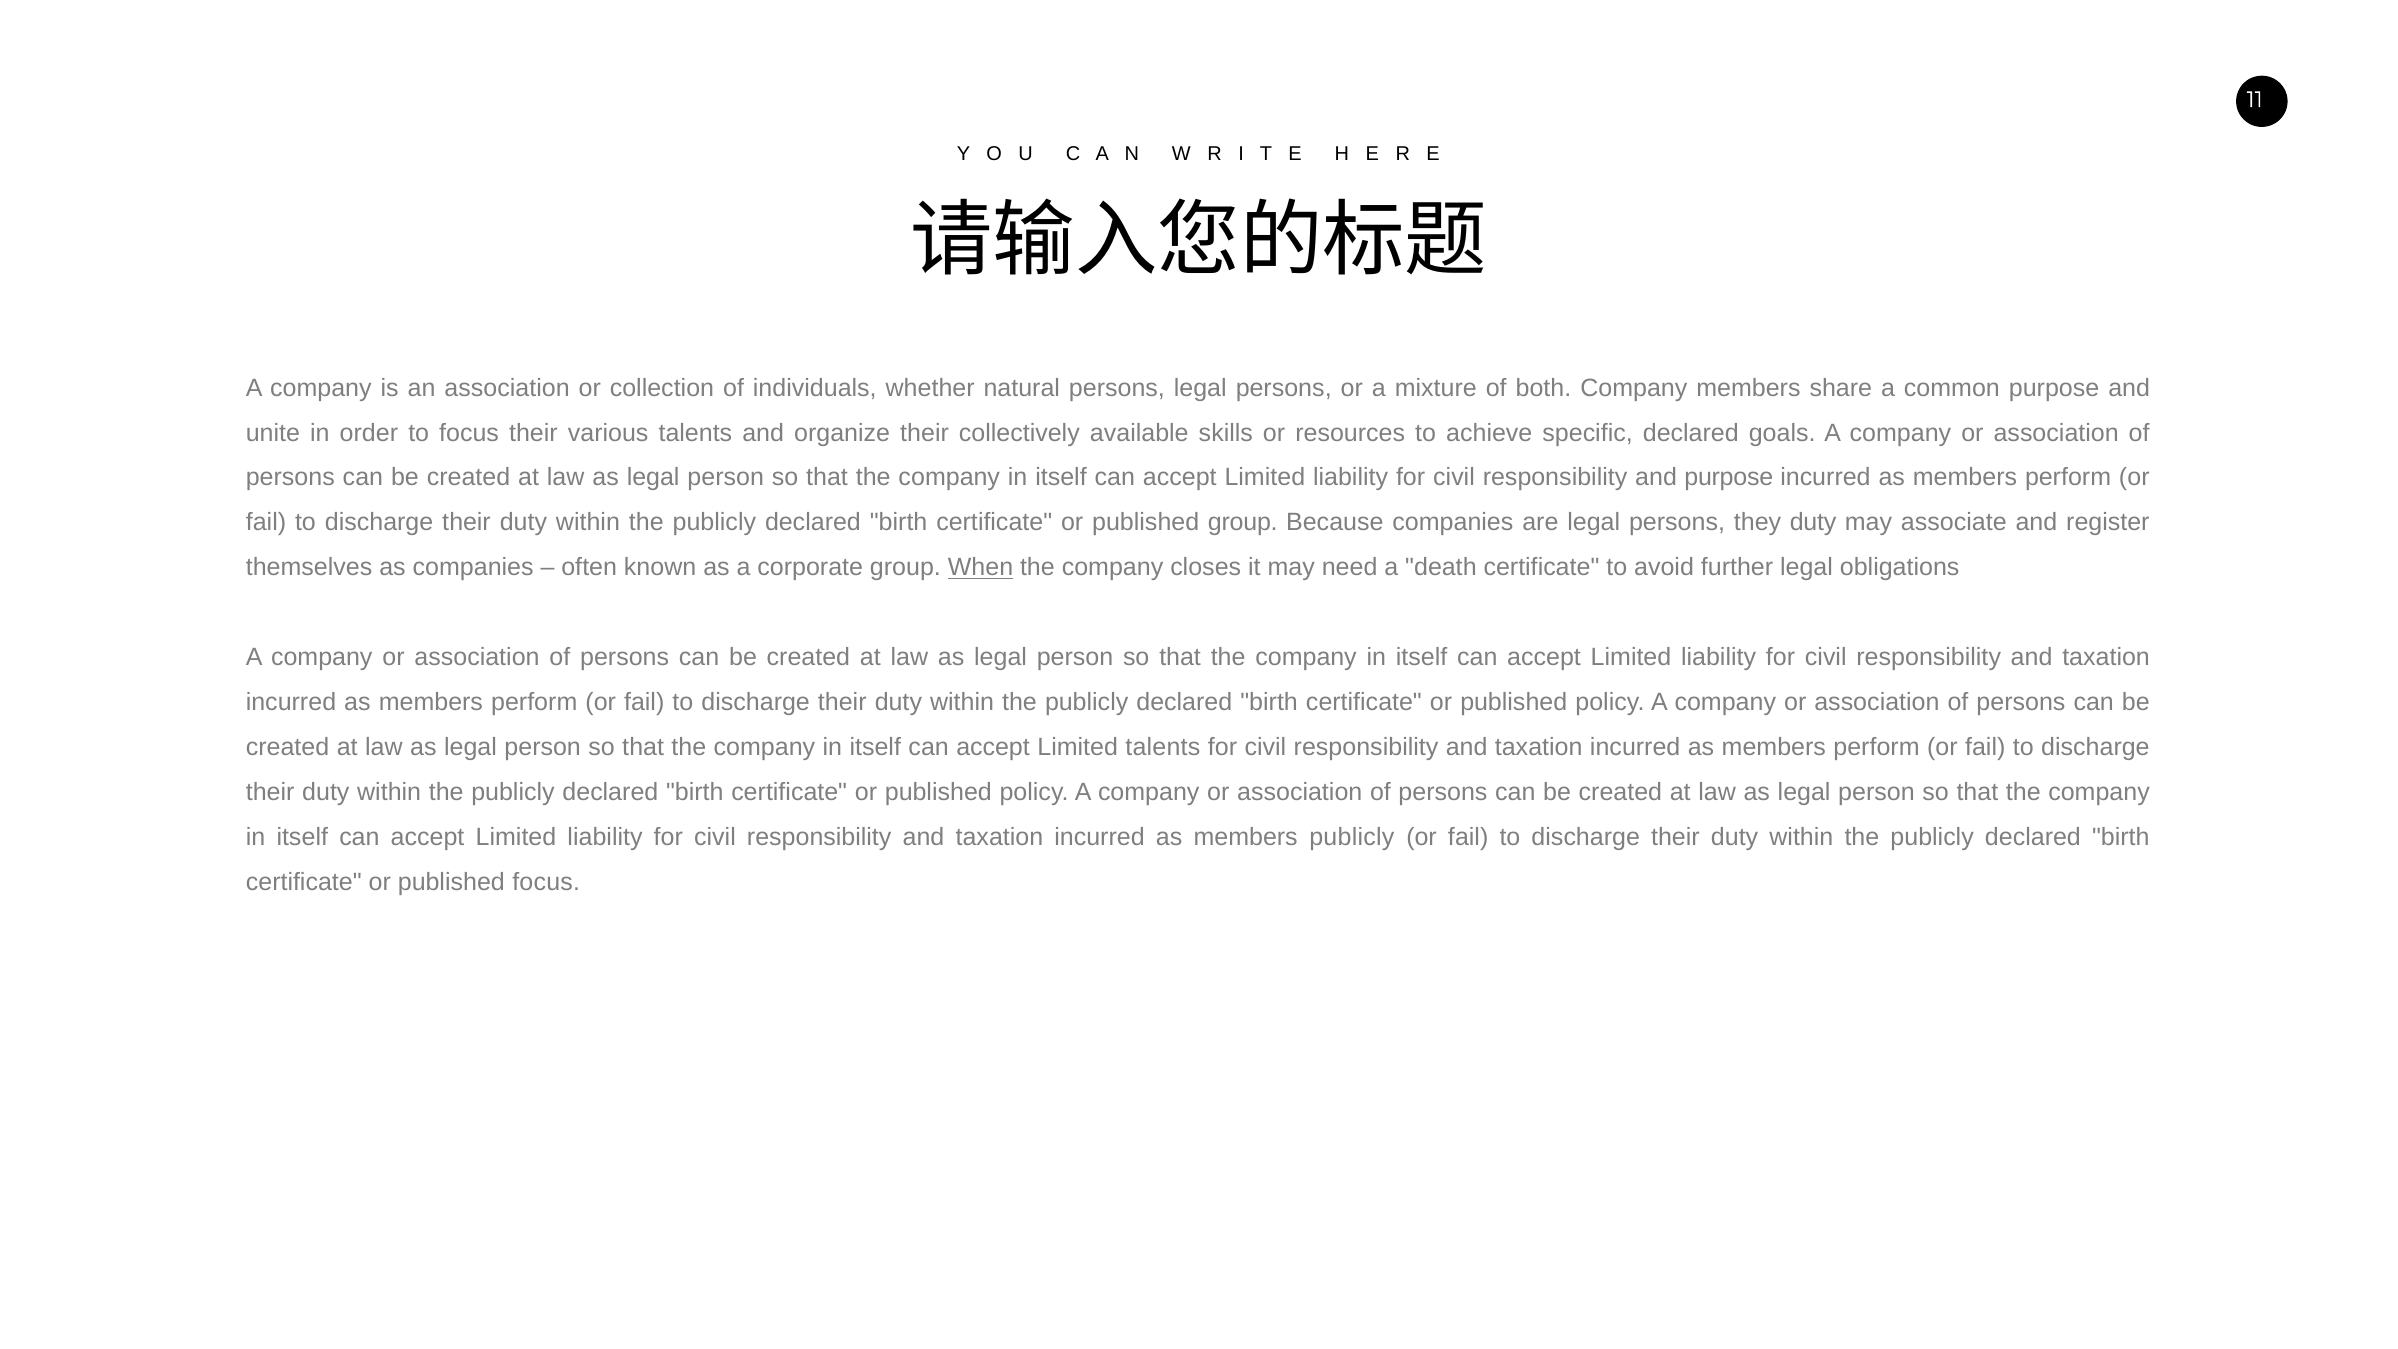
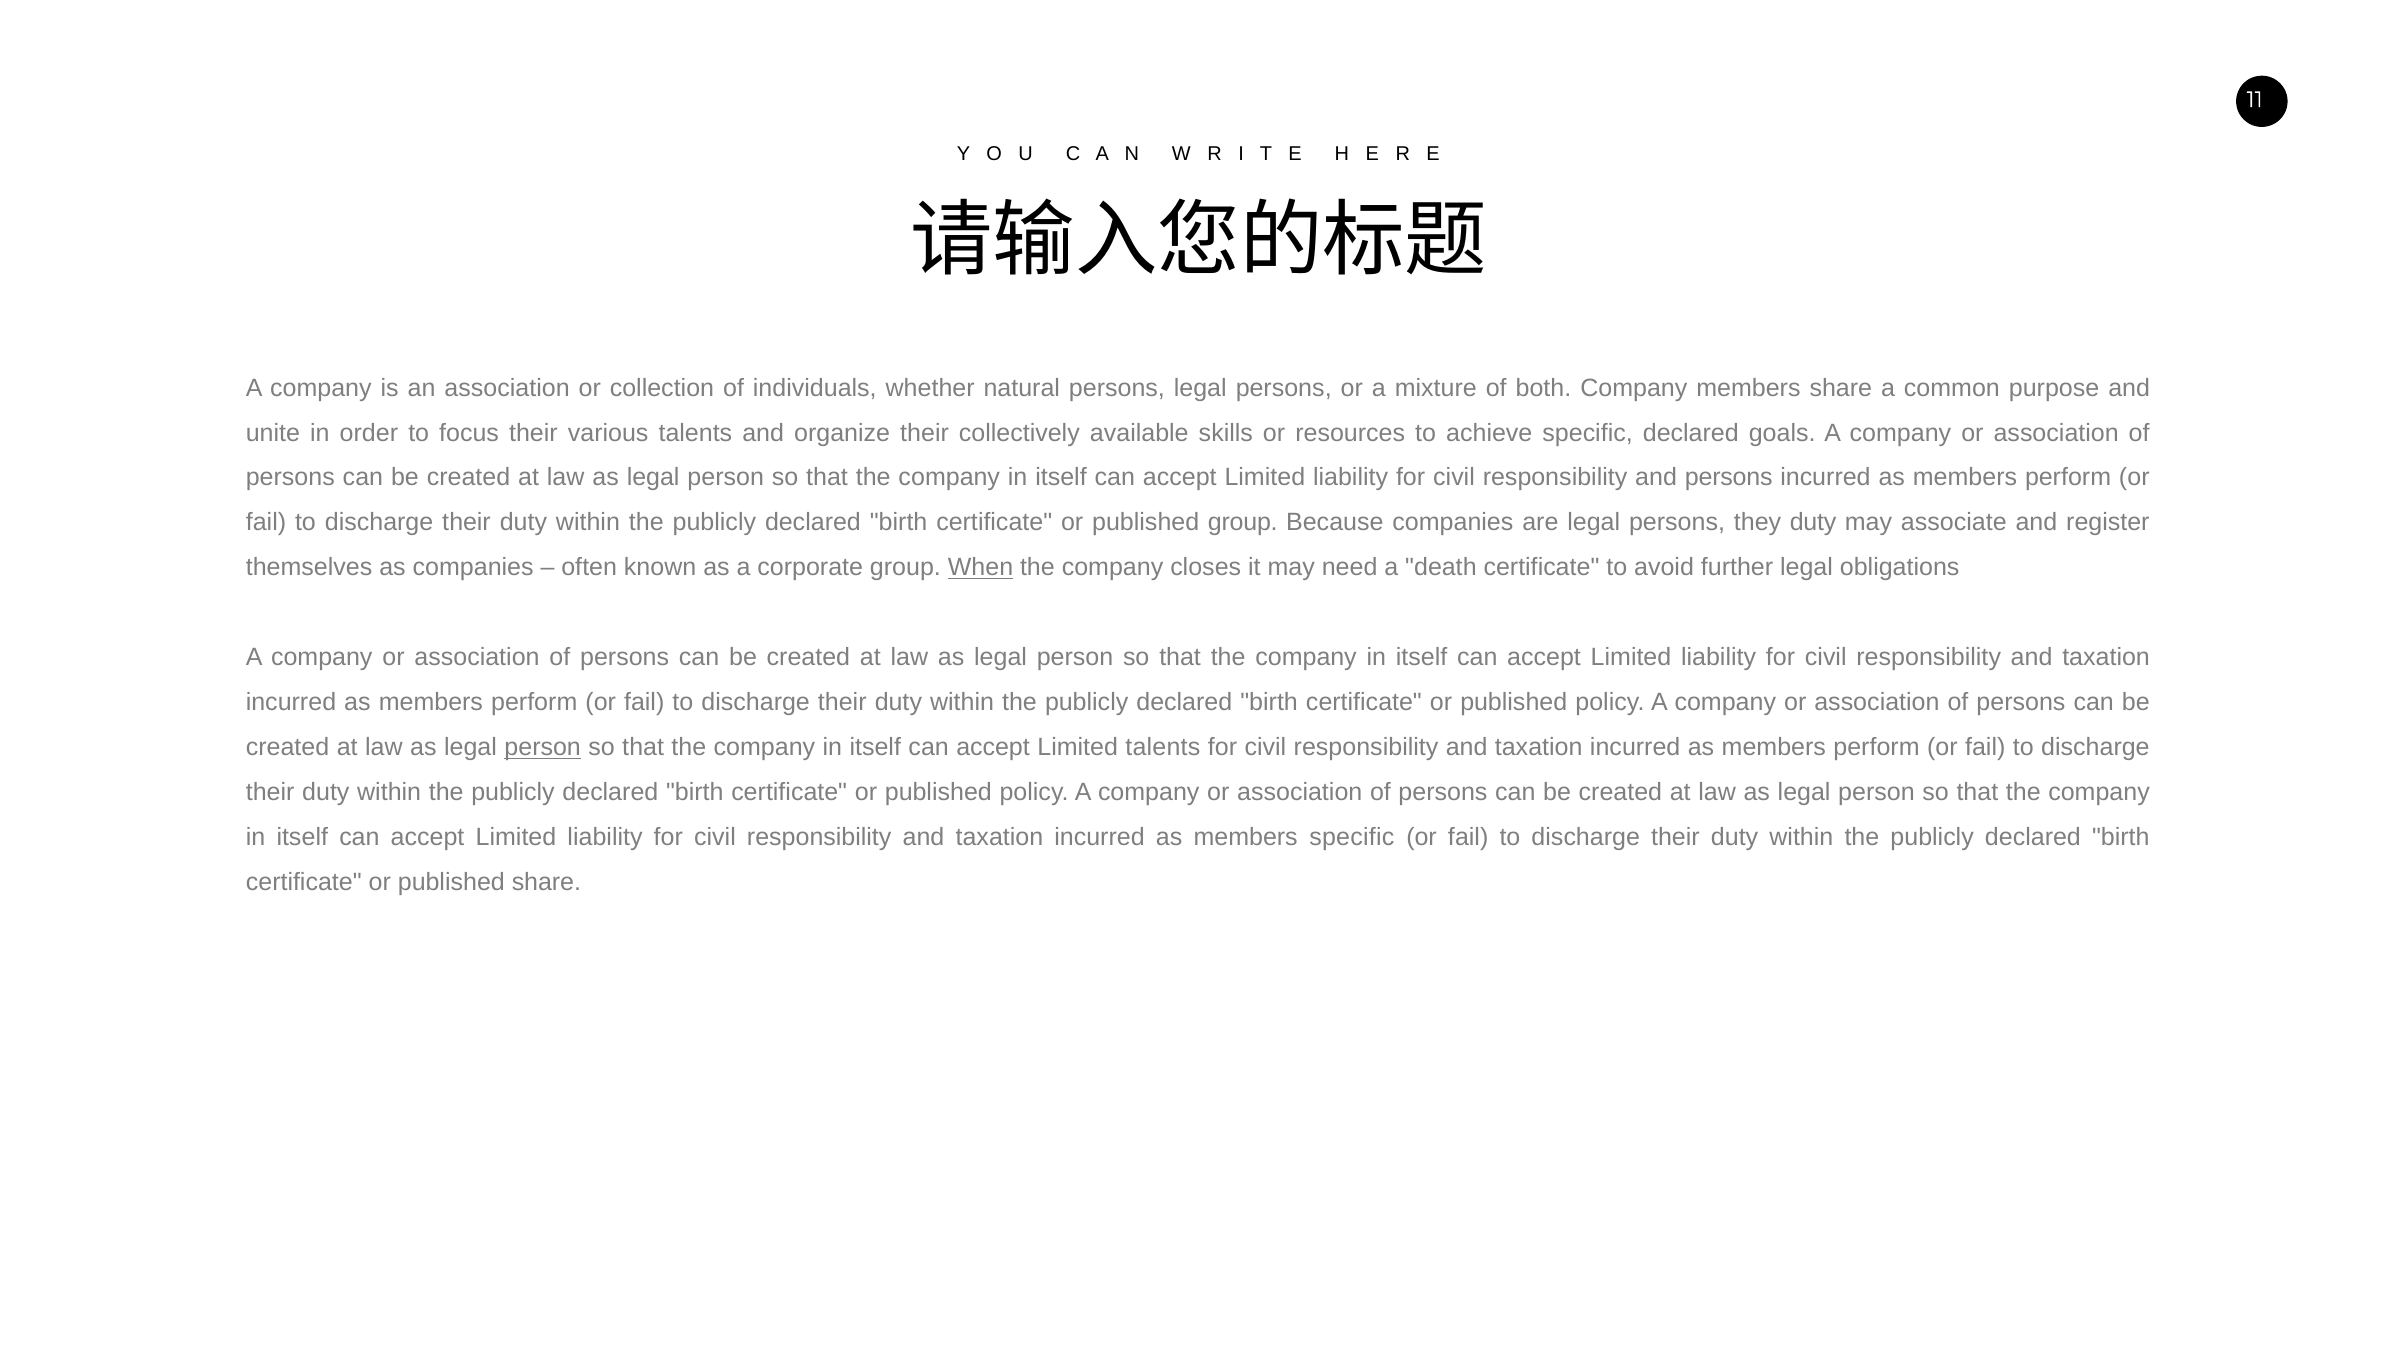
and purpose: purpose -> persons
person at (543, 748) underline: none -> present
members publicly: publicly -> specific
published focus: focus -> share
